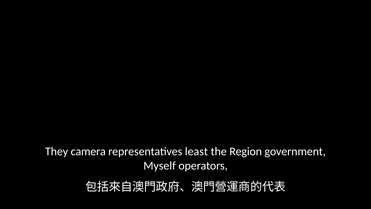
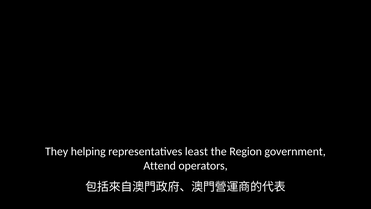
camera: camera -> helping
Myself: Myself -> Attend
